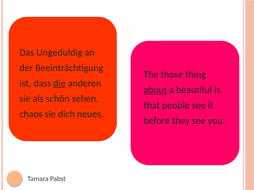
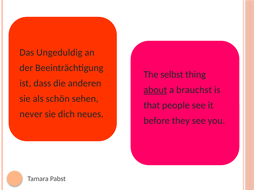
those: those -> selbst
die underline: present -> none
beautiful: beautiful -> brauchst
chaos: chaos -> never
